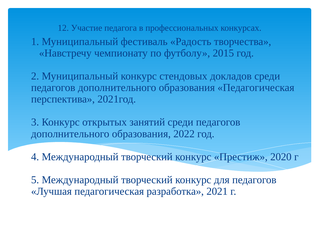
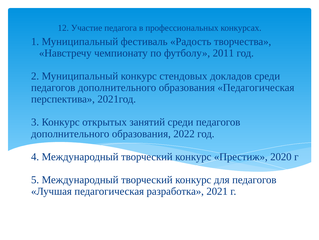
2015: 2015 -> 2011
